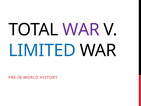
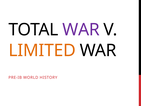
LIMITED colour: blue -> orange
